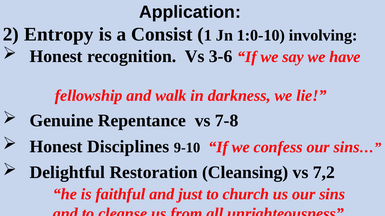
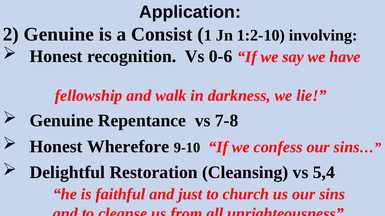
2 Entropy: Entropy -> Genuine
1:0-10: 1:0-10 -> 1:2-10
3-6: 3-6 -> 0-6
Disciplines: Disciplines -> Wherefore
7,2: 7,2 -> 5,4
